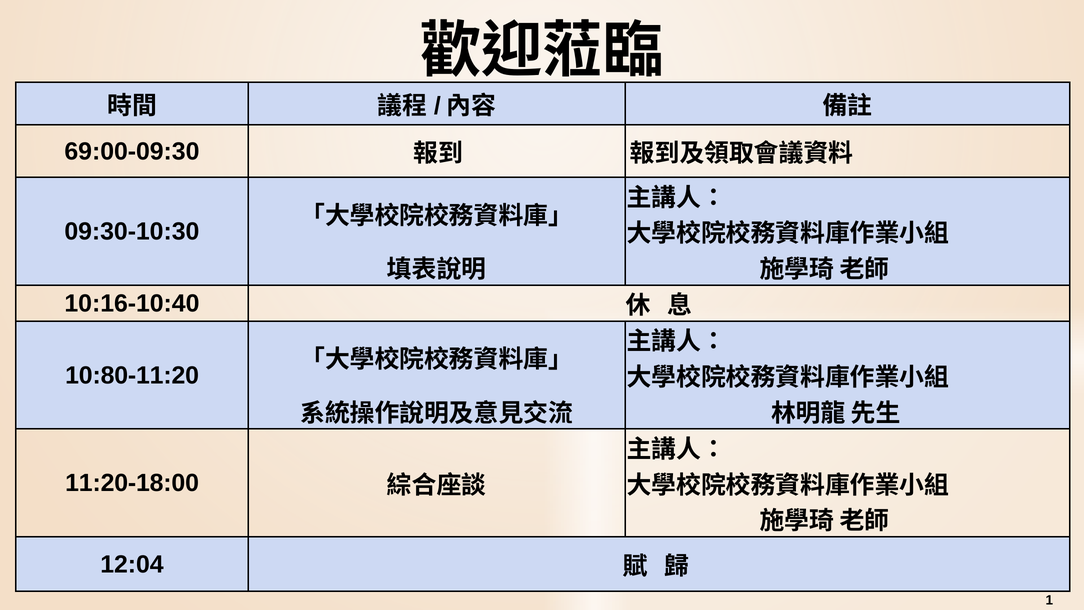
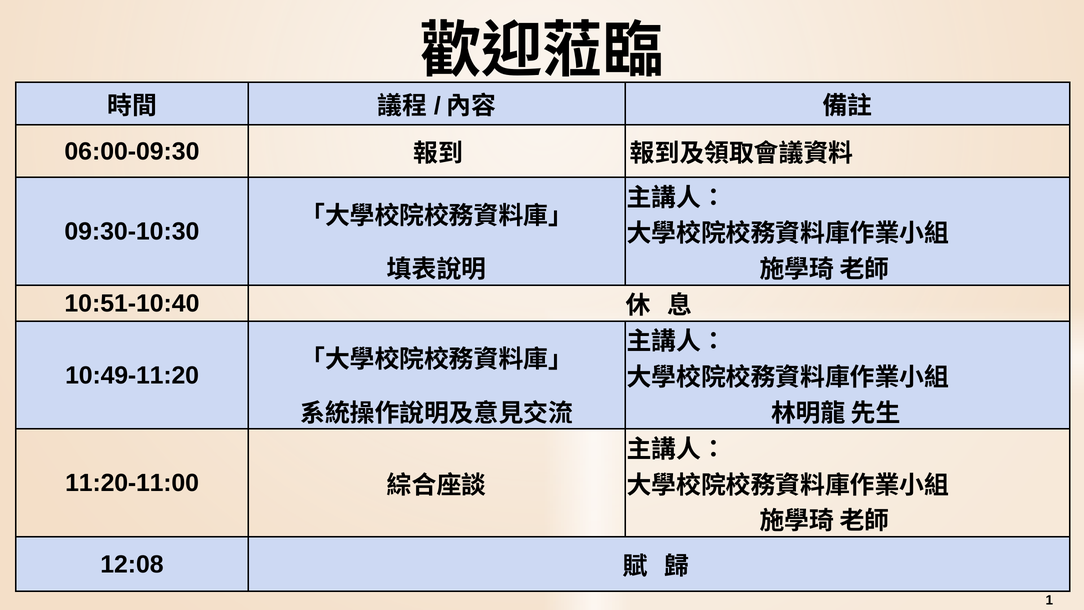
69:00-09:30: 69:00-09:30 -> 06:00-09:30
10:16-10:40: 10:16-10:40 -> 10:51-10:40
10:80-11:20: 10:80-11:20 -> 10:49-11:20
11:20-18:00: 11:20-18:00 -> 11:20-11:00
12:04: 12:04 -> 12:08
